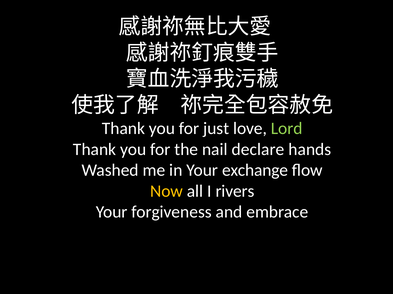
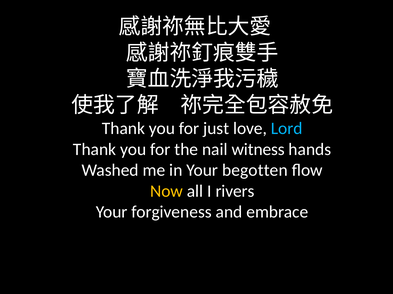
Lord colour: light green -> light blue
declare: declare -> witness
exchange: exchange -> begotten
